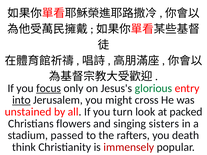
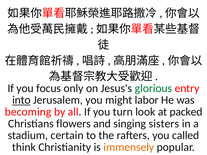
focus underline: present -> none
cross: cross -> labor
unstained: unstained -> becoming
passed: passed -> certain
death: death -> called
immensely colour: red -> orange
